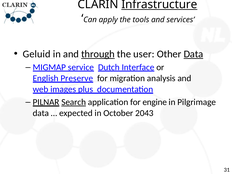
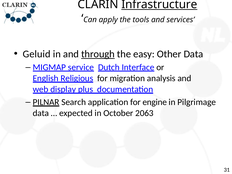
user: user -> easy
Data at (193, 54) underline: present -> none
Preserve: Preserve -> Religious
images: images -> display
Search underline: present -> none
2043: 2043 -> 2063
